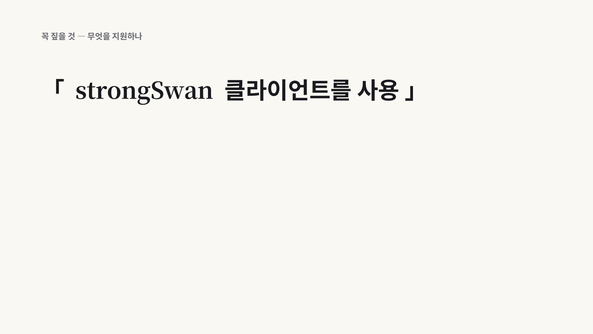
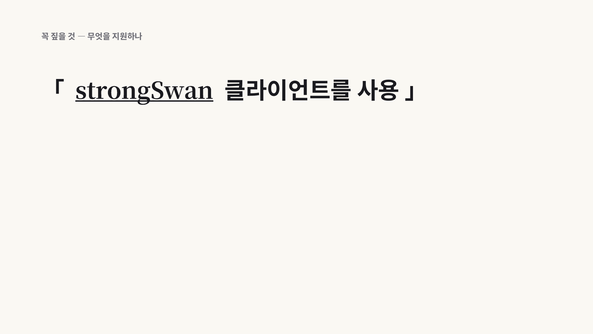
strongSwan underline: none -> present
